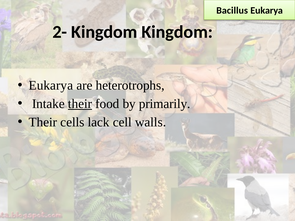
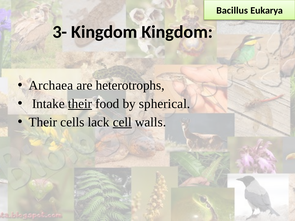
2-: 2- -> 3-
Eukarya at (51, 85): Eukarya -> Archaea
primarily: primarily -> spherical
cell underline: none -> present
